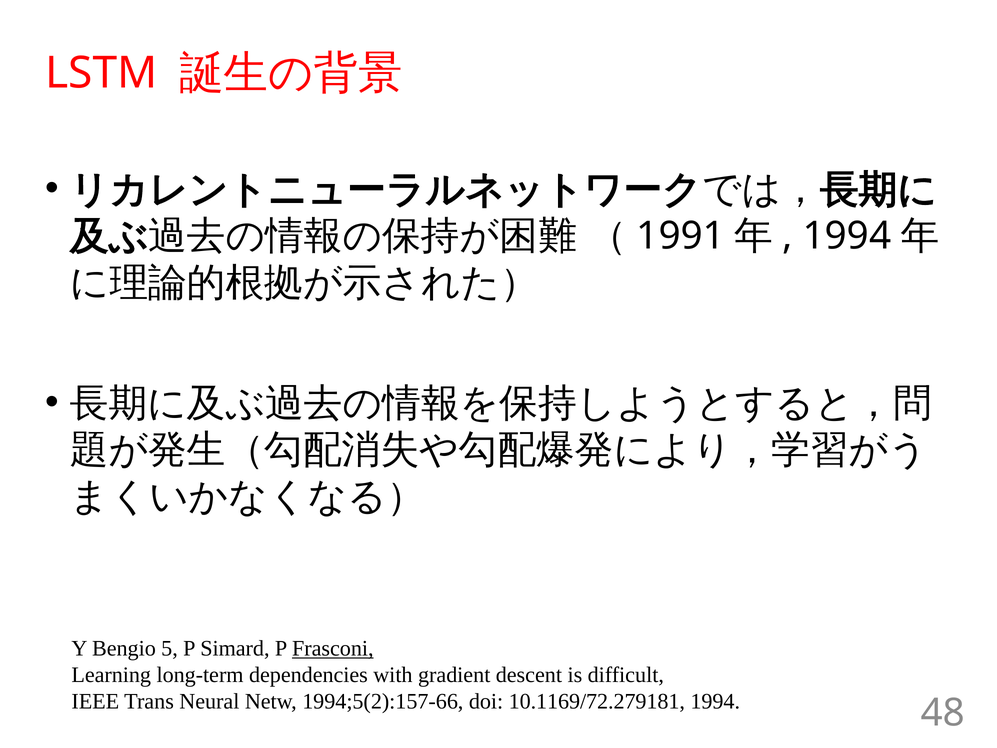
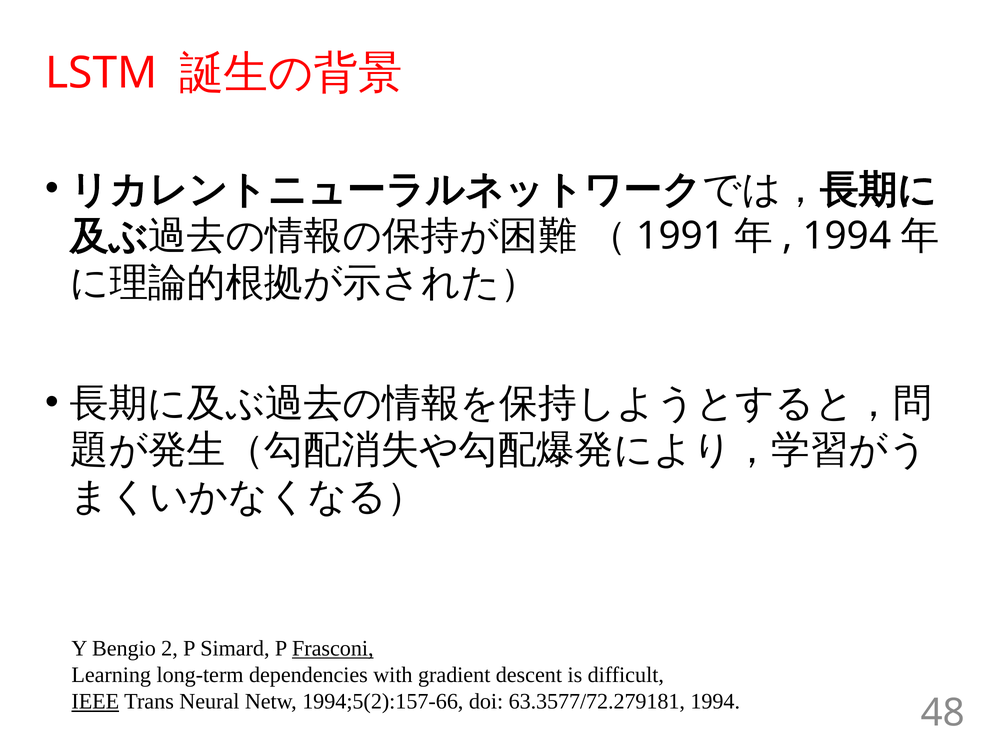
5: 5 -> 2
IEEE underline: none -> present
10.1169/72.279181: 10.1169/72.279181 -> 63.3577/72.279181
